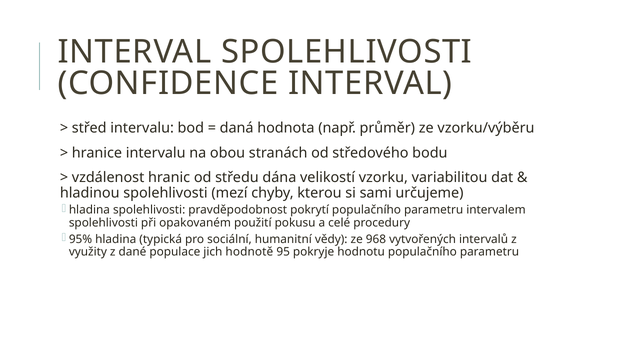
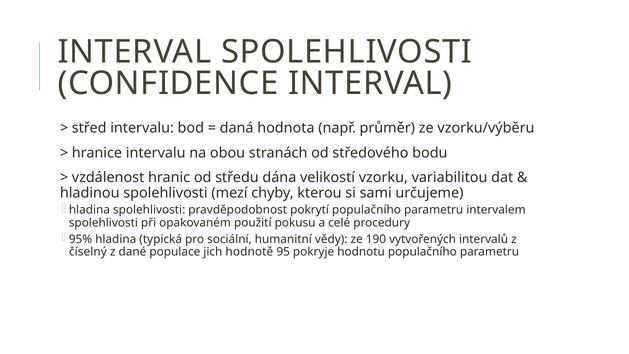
968: 968 -> 190
využity: využity -> číselný
